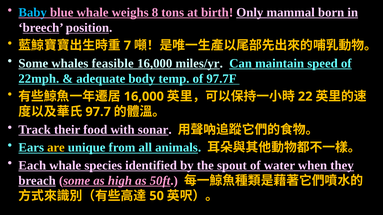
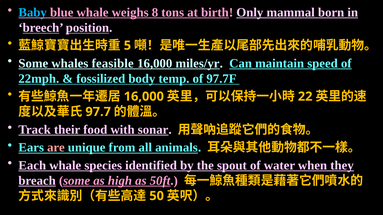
7: 7 -> 5
adequate: adequate -> fossilized
are colour: yellow -> pink
